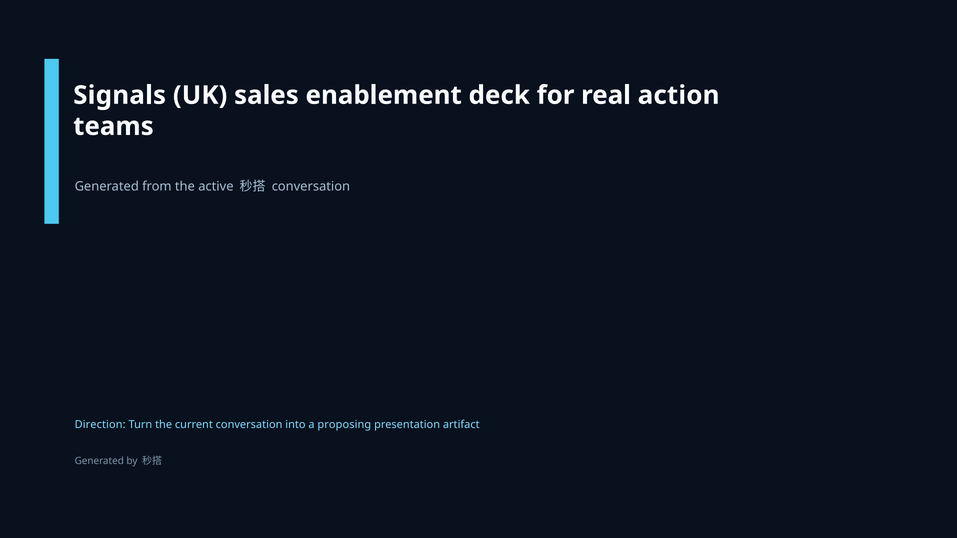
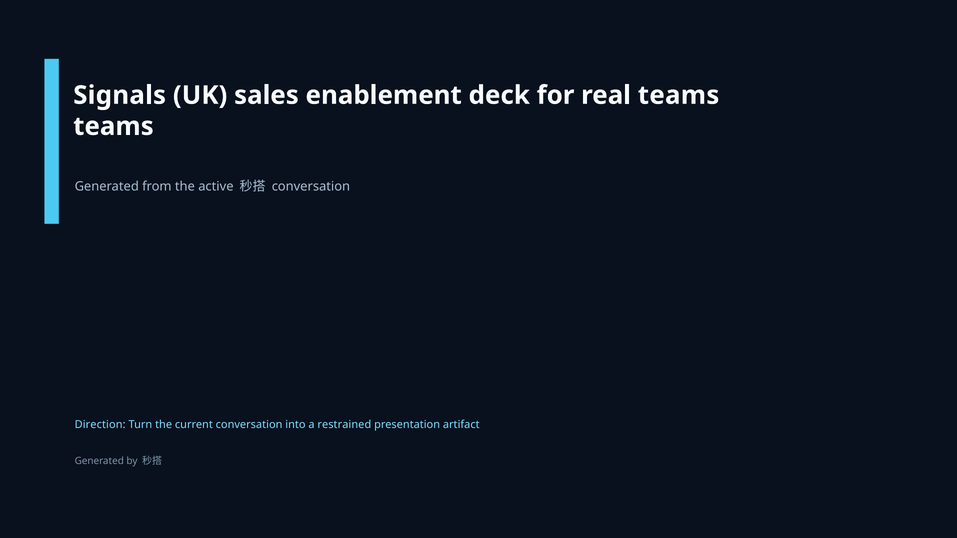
real action: action -> teams
proposing: proposing -> restrained
